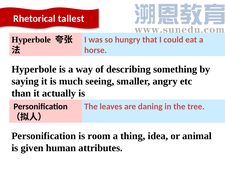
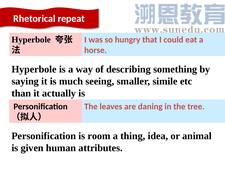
tallest: tallest -> repeat
angry: angry -> simile
